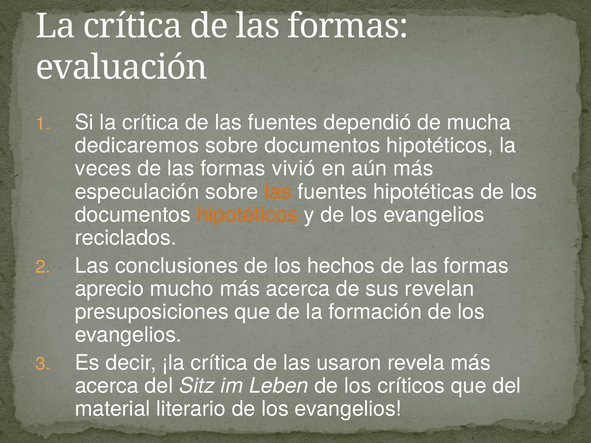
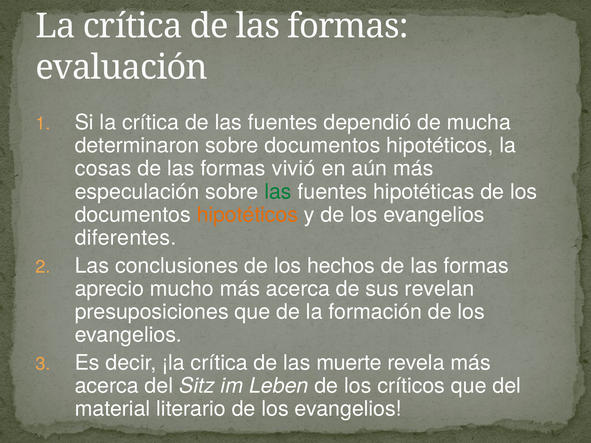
dedicaremos: dedicaremos -> determinaron
veces: veces -> cosas
las at (278, 192) colour: orange -> green
reciclados: reciclados -> diferentes
usaron: usaron -> muerte
